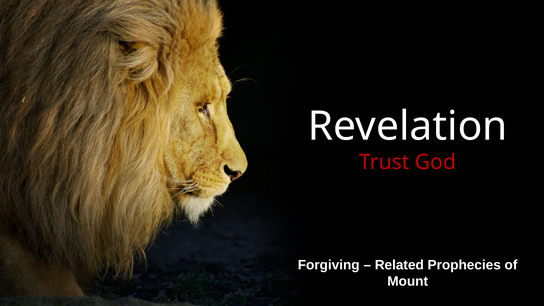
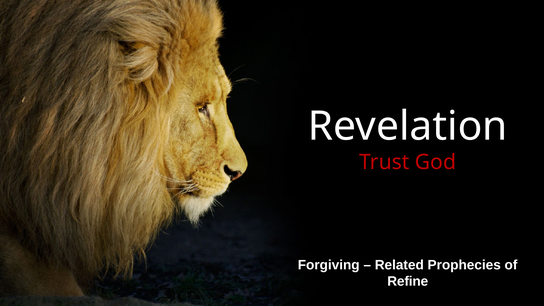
Mount: Mount -> Refine
